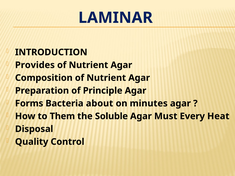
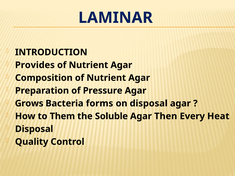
Principle: Principle -> Pressure
Forms: Forms -> Grows
about: about -> forms
on minutes: minutes -> disposal
Must: Must -> Then
